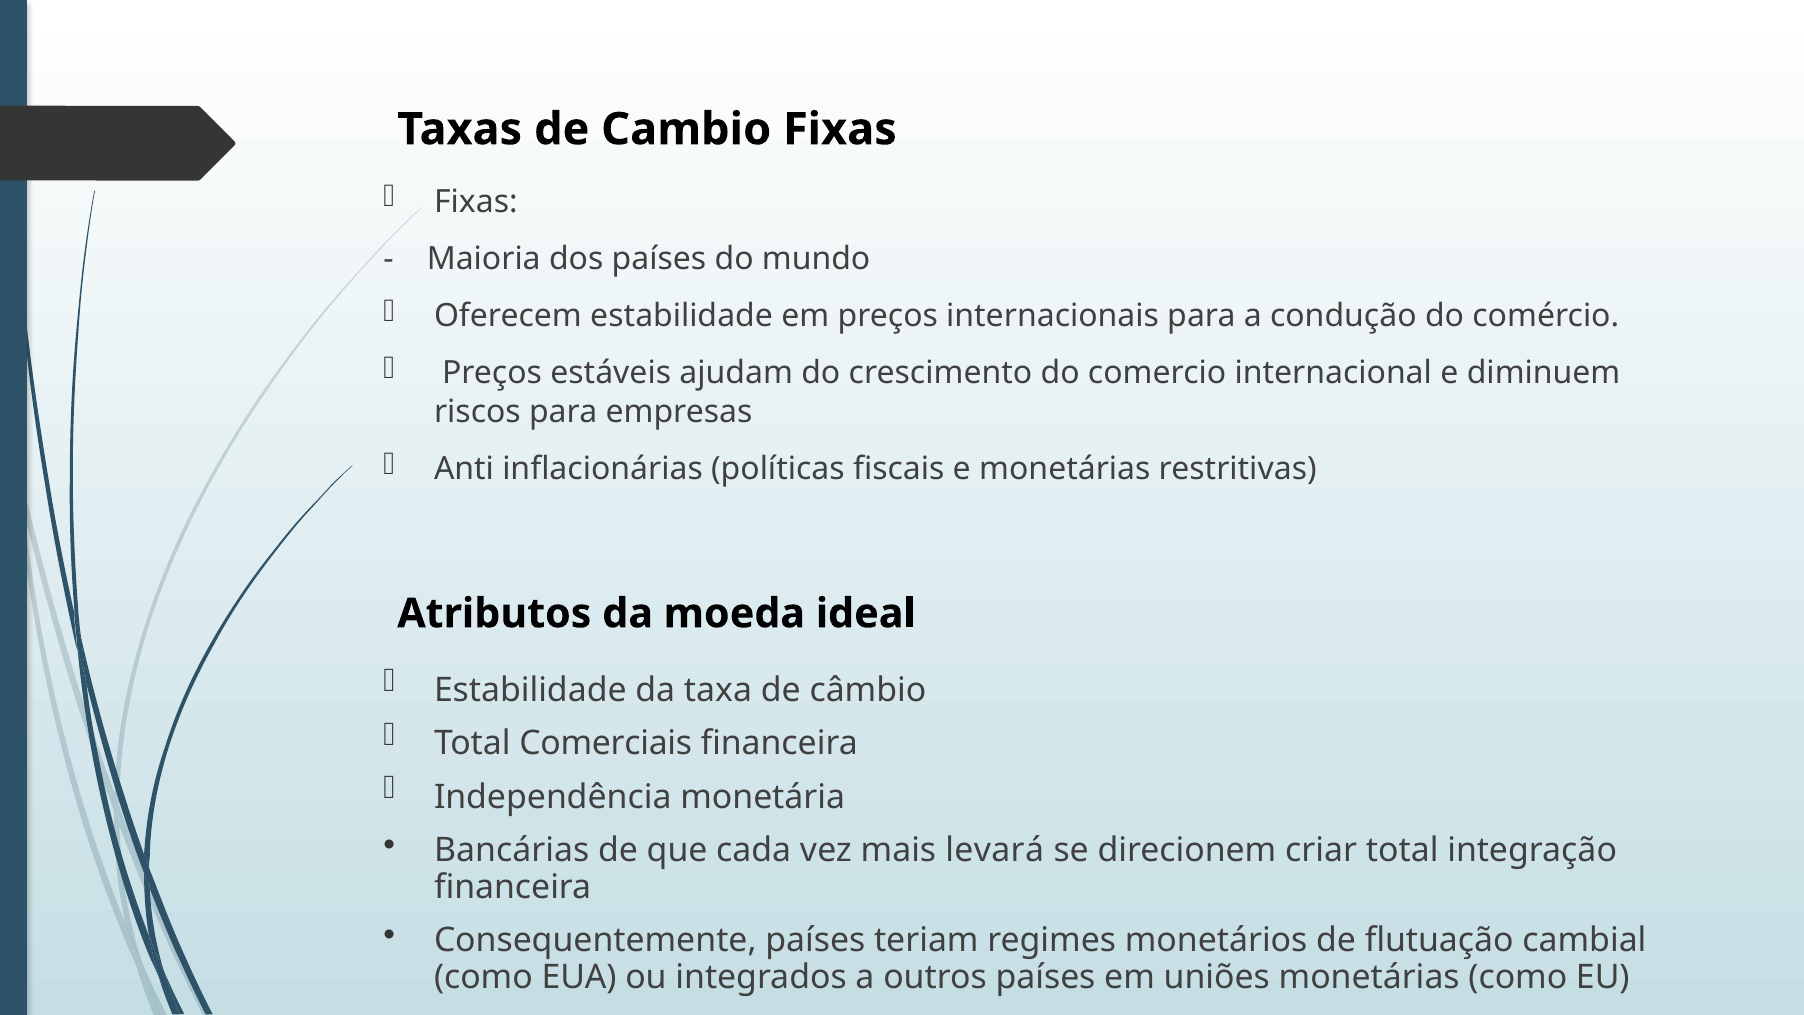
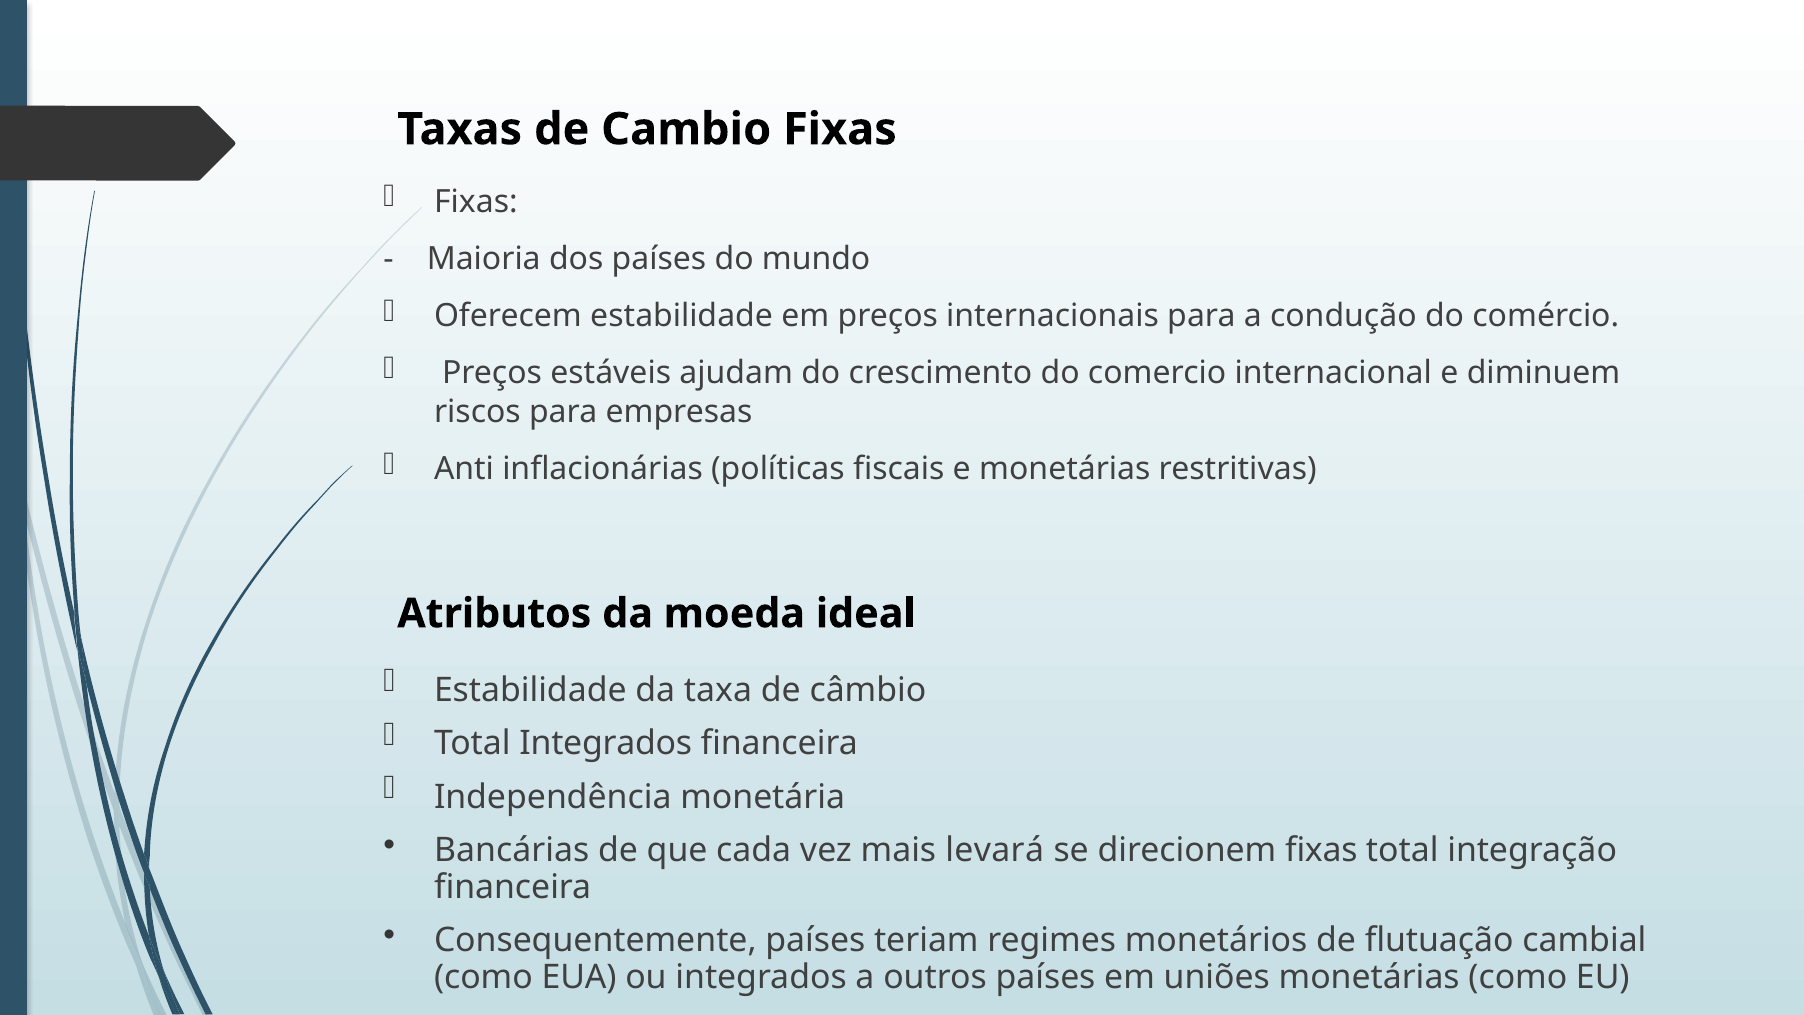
Total Comerciais: Comerciais -> Integrados
direcionem criar: criar -> fixas
